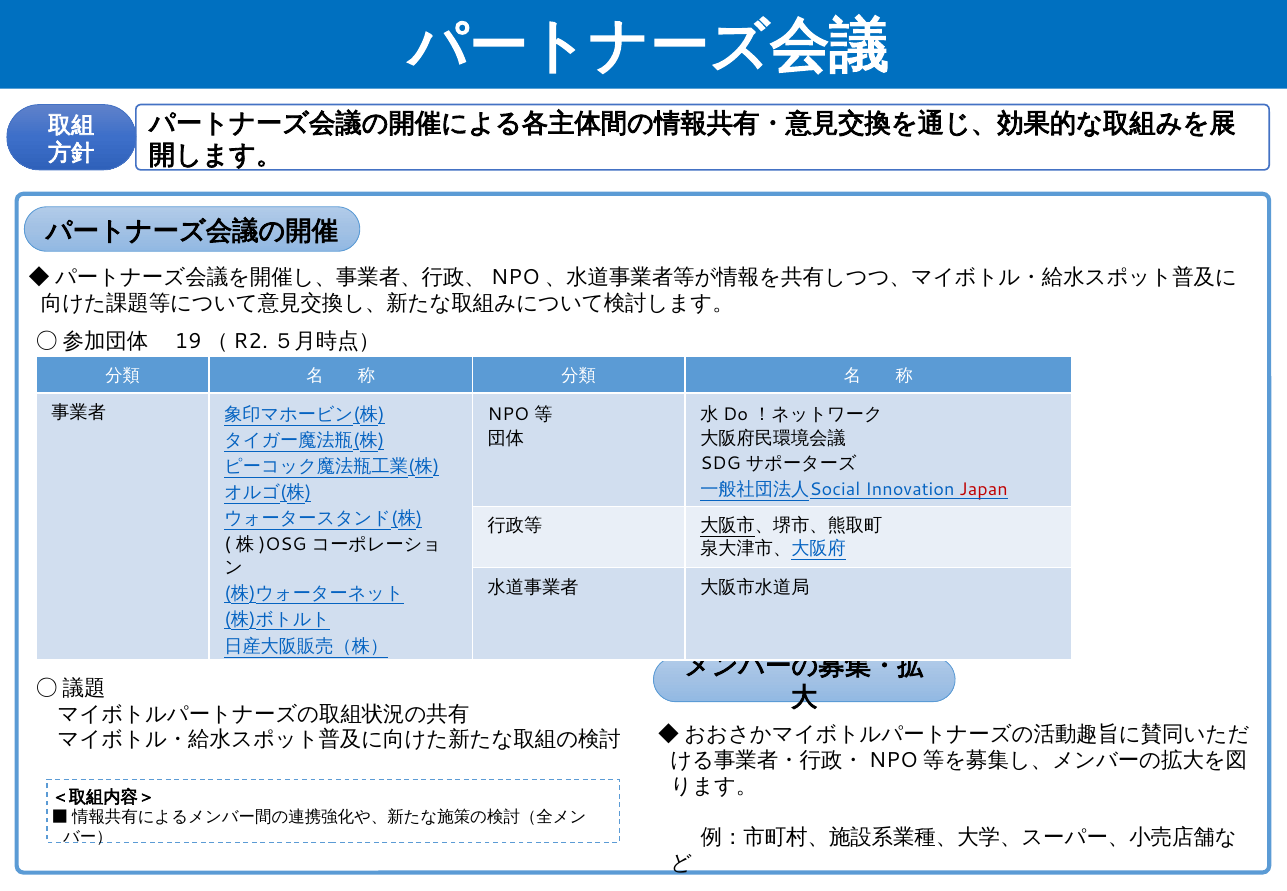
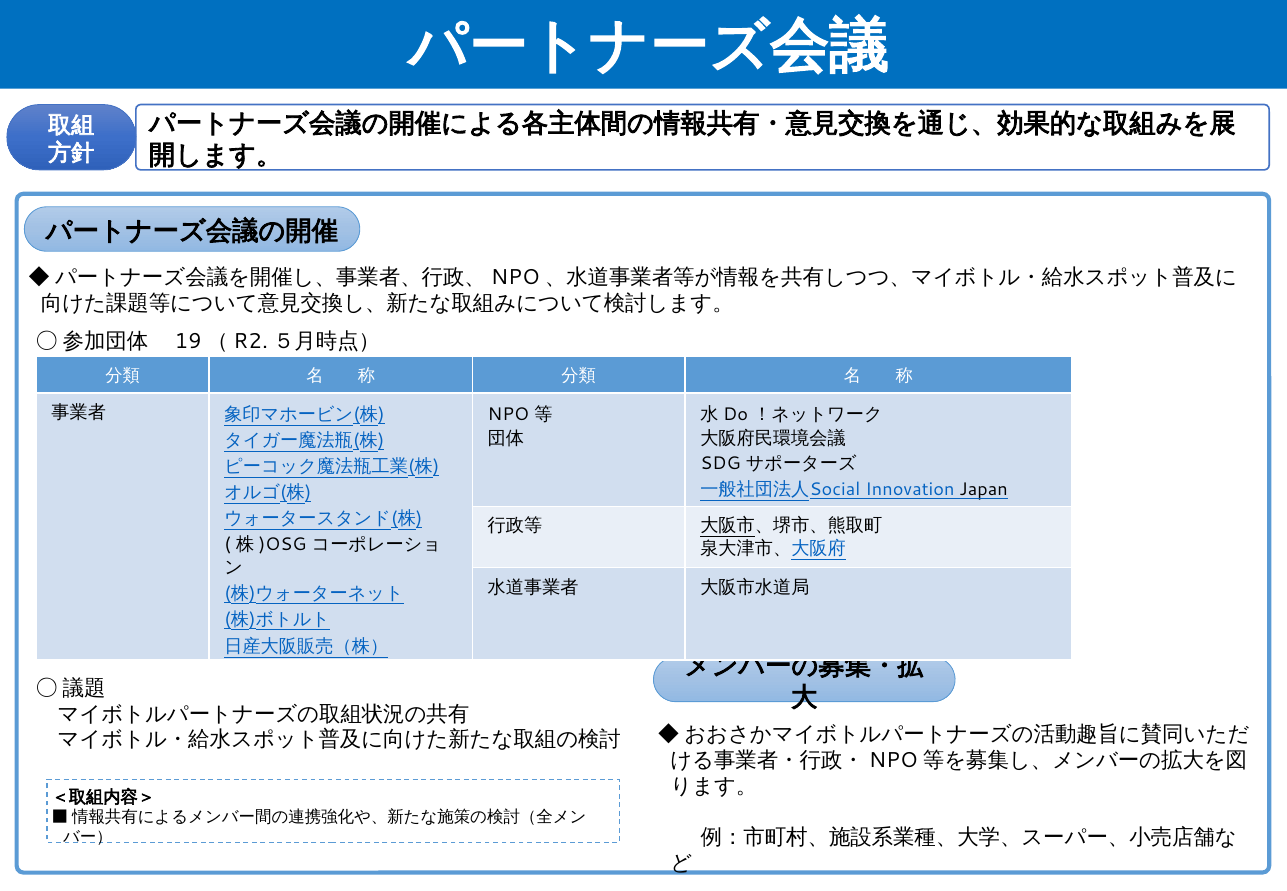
Japan colour: red -> black
